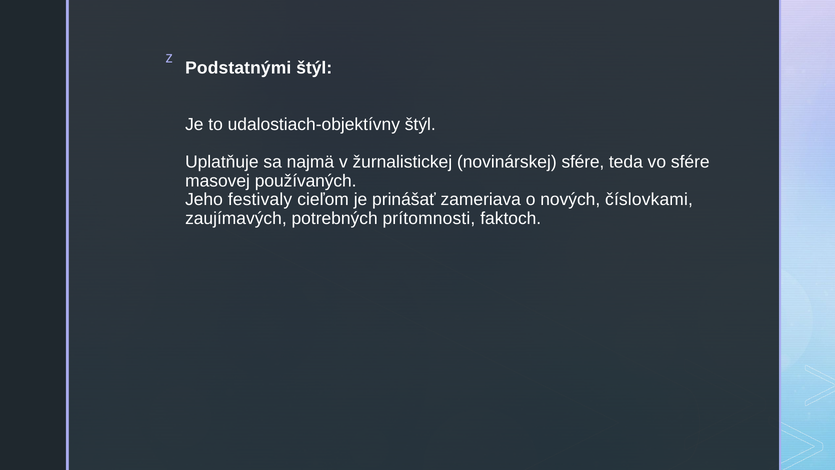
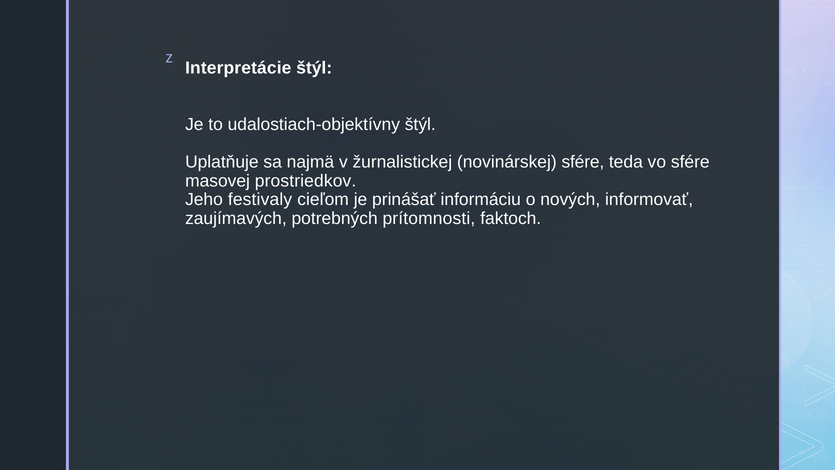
Podstatnými: Podstatnými -> Interpretácie
používaných: používaných -> prostriedkov
zameriava: zameriava -> informáciu
číslovkami: číslovkami -> informovať
